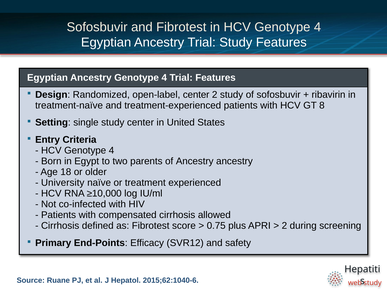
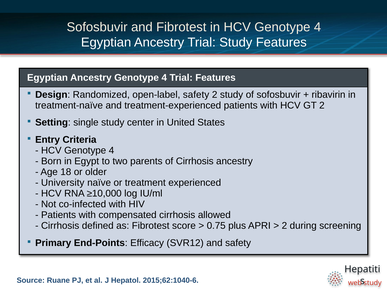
open-label center: center -> safety
GT 8: 8 -> 2
of Ancestry: Ancestry -> Cirrhosis
